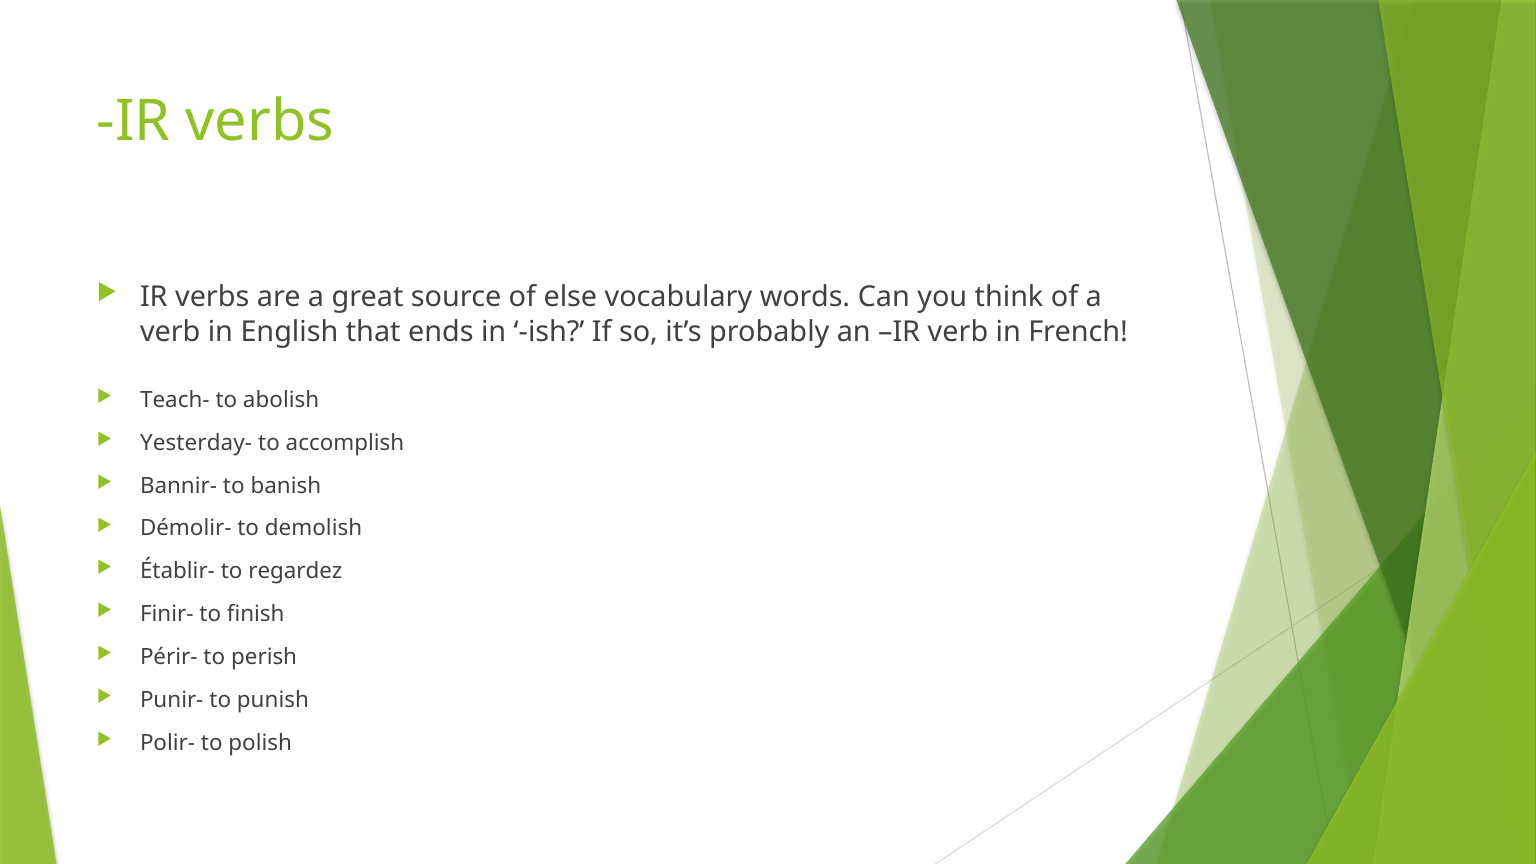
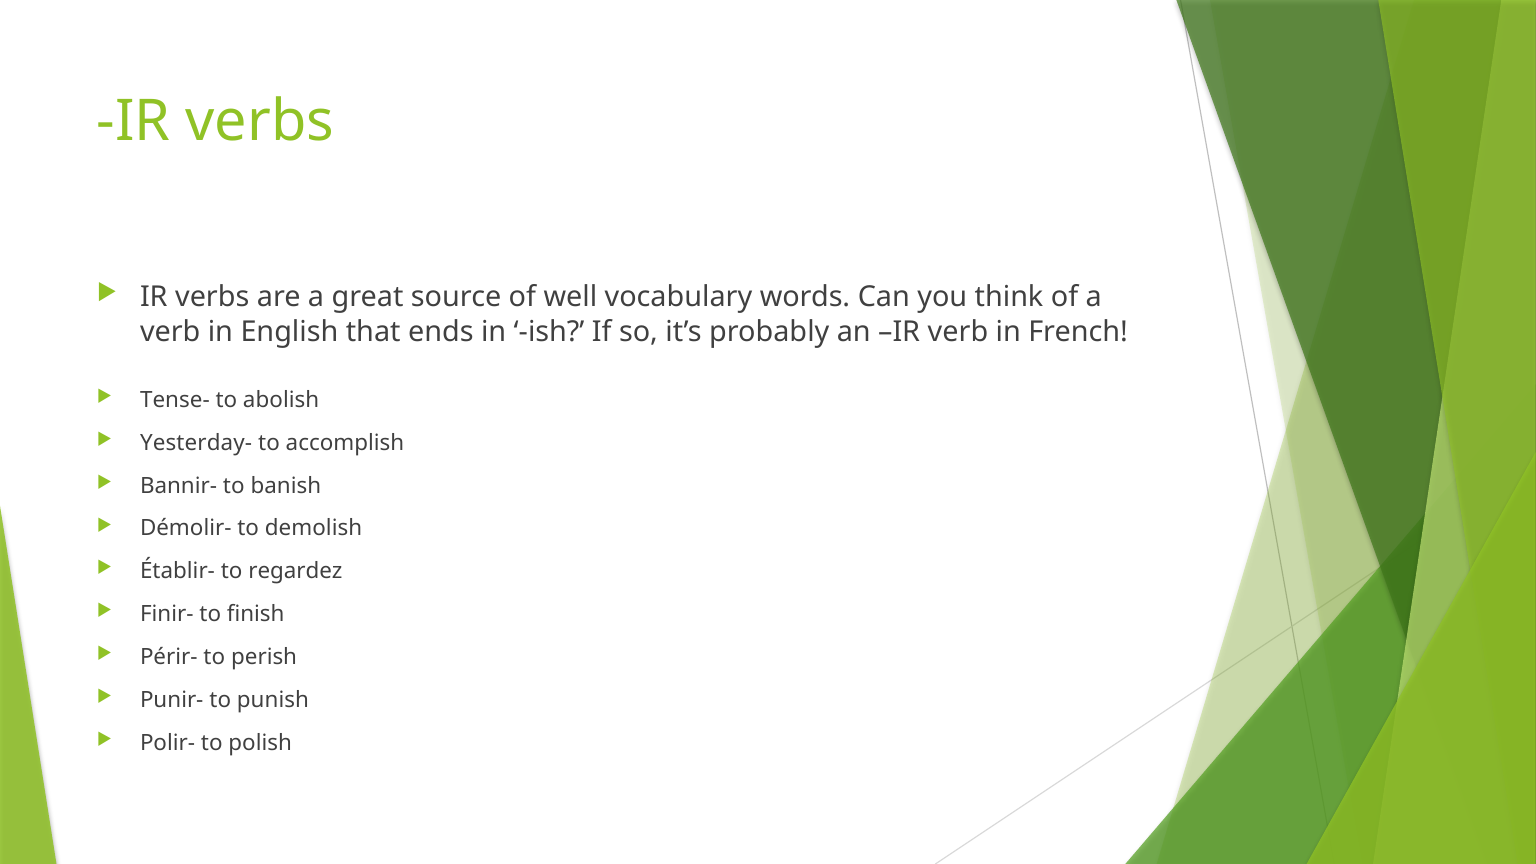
else: else -> well
Teach-: Teach- -> Tense-
